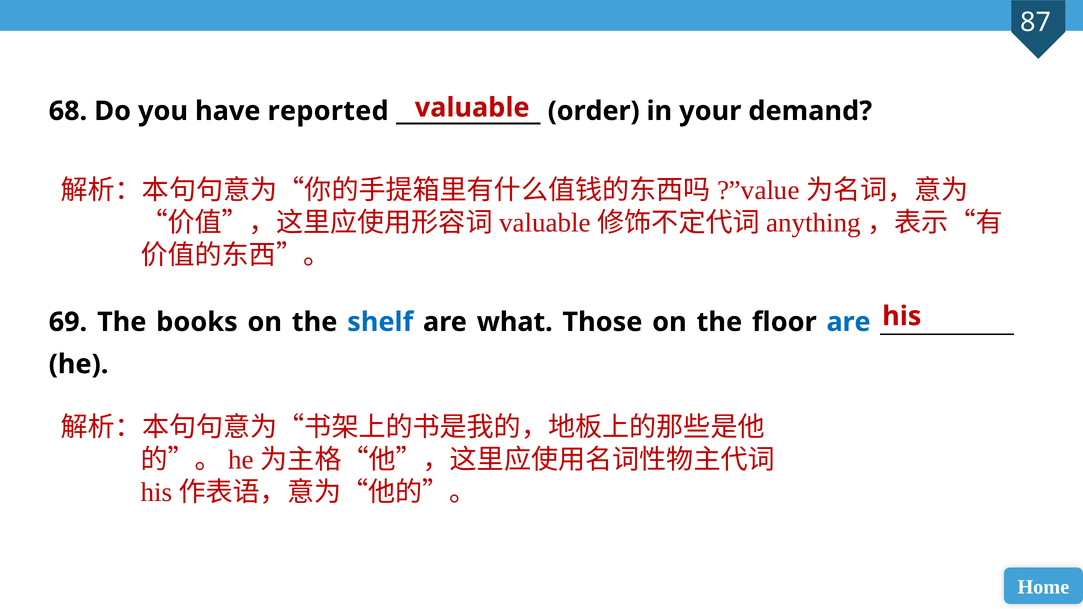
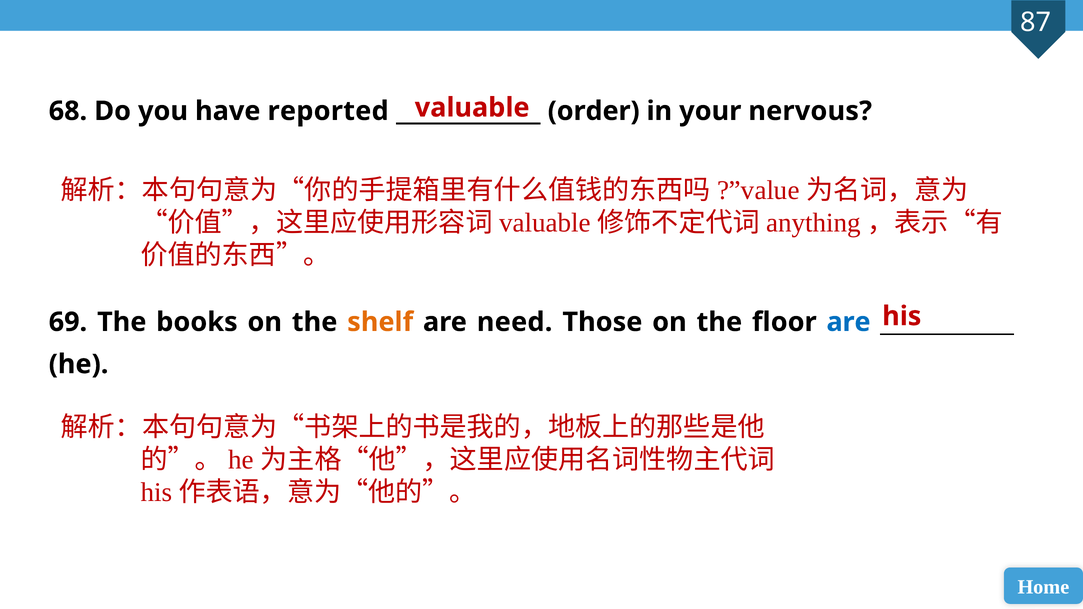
demand: demand -> nervous
shelf colour: blue -> orange
what: what -> need
